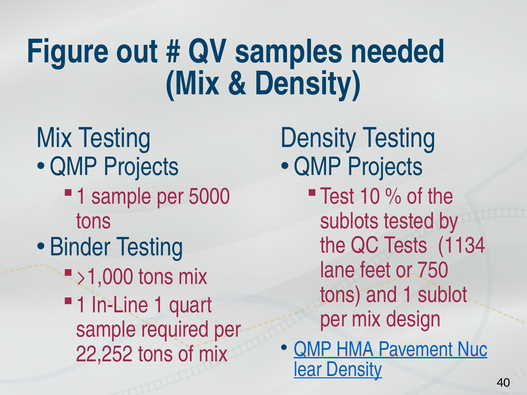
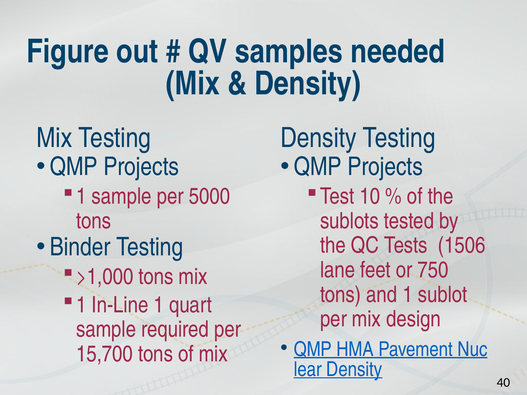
1134: 1134 -> 1506
22,252: 22,252 -> 15,700
